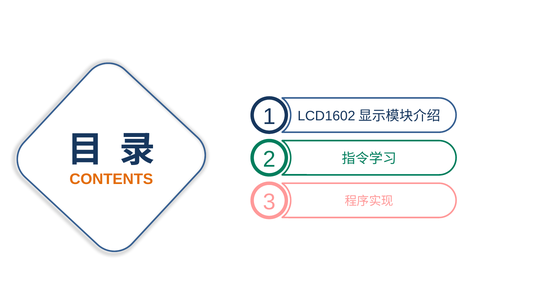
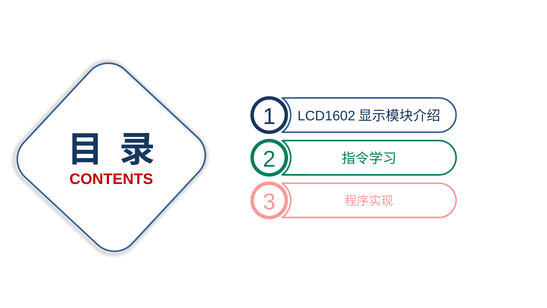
CONTENTS colour: orange -> red
